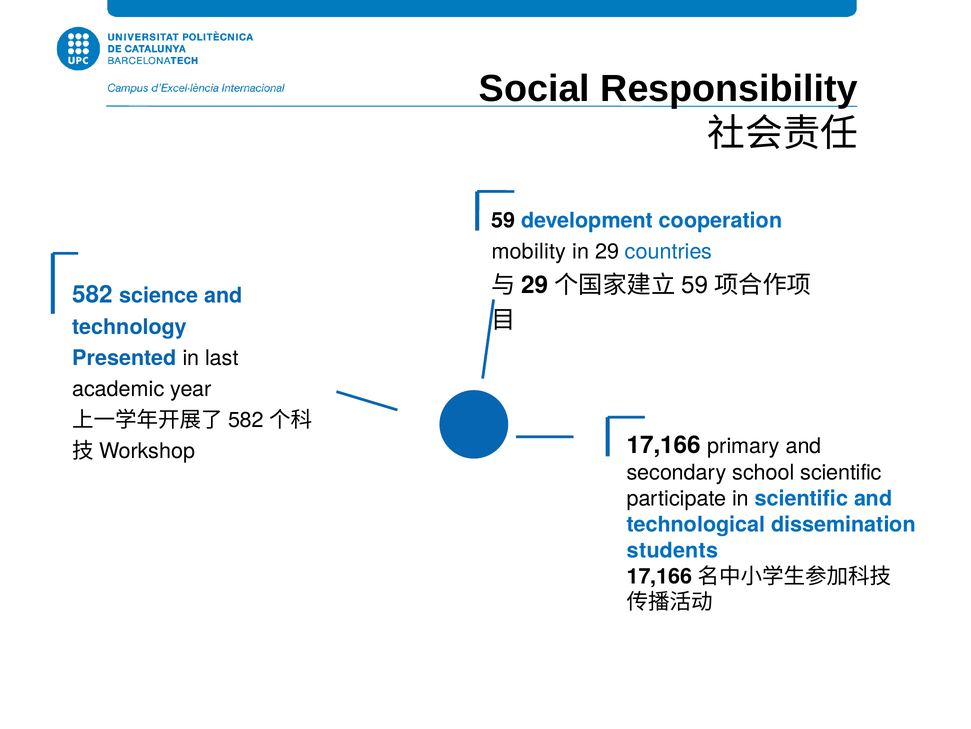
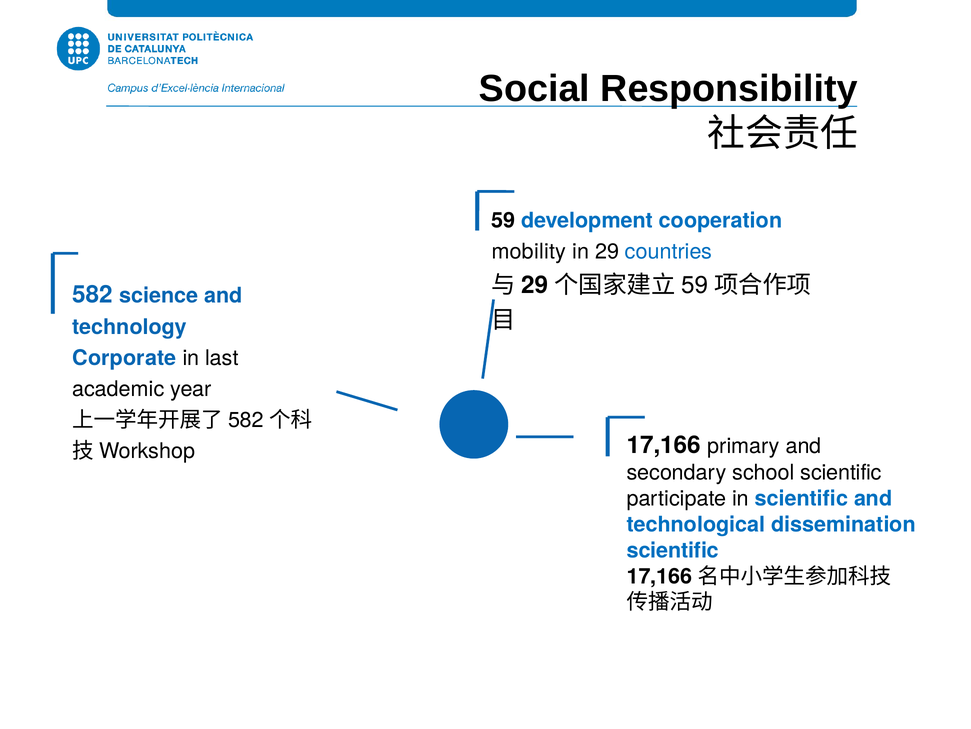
Presented: Presented -> Corporate
students at (673, 550): students -> scientific
